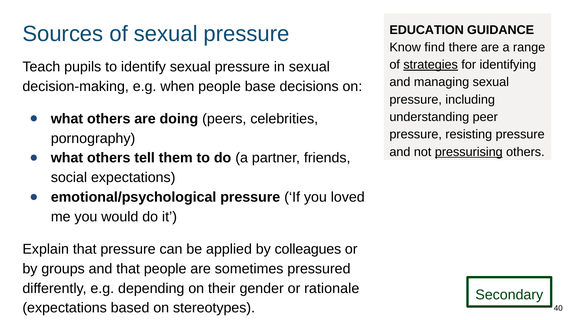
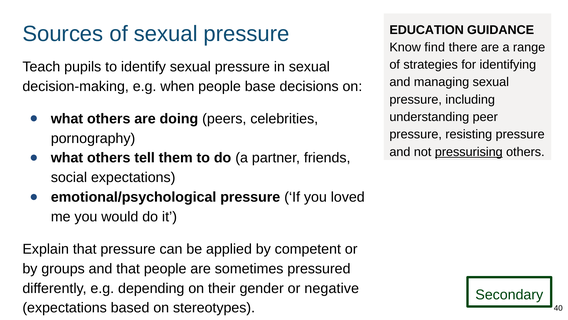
strategies underline: present -> none
colleagues: colleagues -> competent
rationale: rationale -> negative
